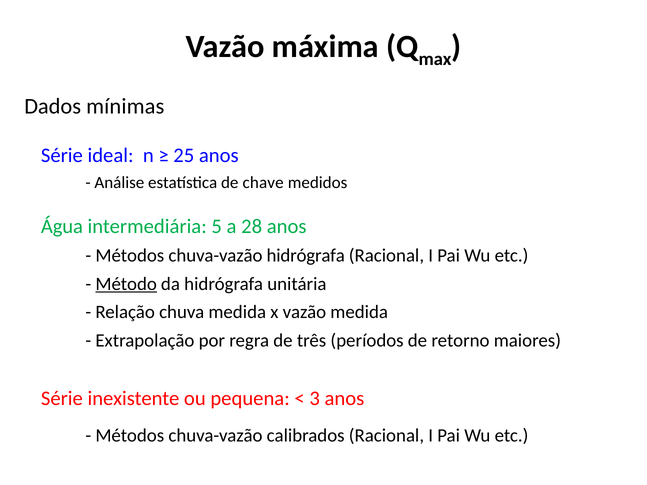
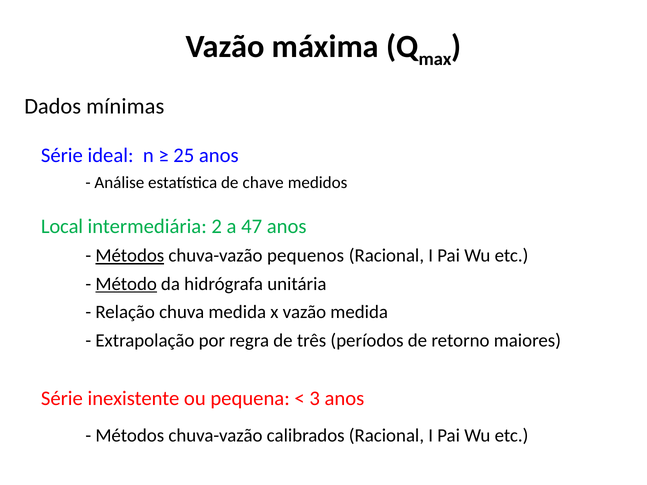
Água: Água -> Local
5: 5 -> 2
28: 28 -> 47
Métodos at (130, 256) underline: none -> present
chuva-vazão hidrógrafa: hidrógrafa -> pequenos
